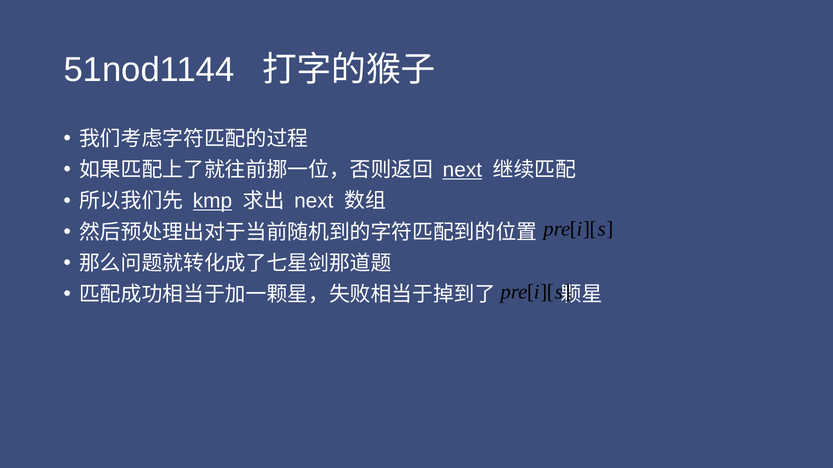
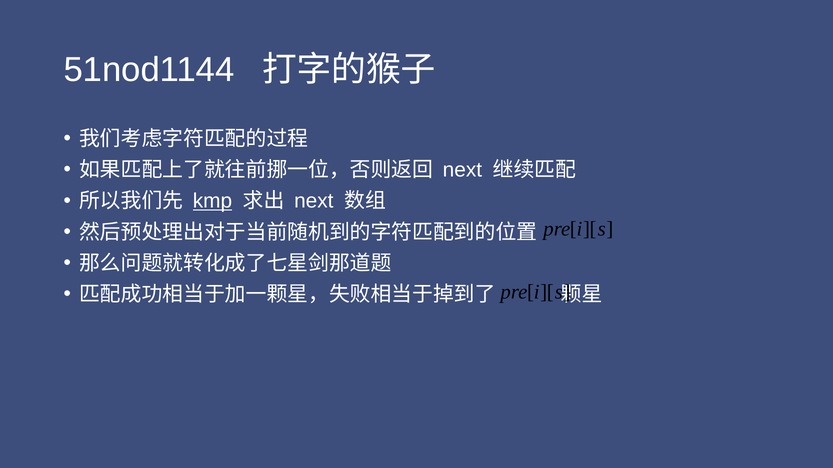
next at (462, 170) underline: present -> none
